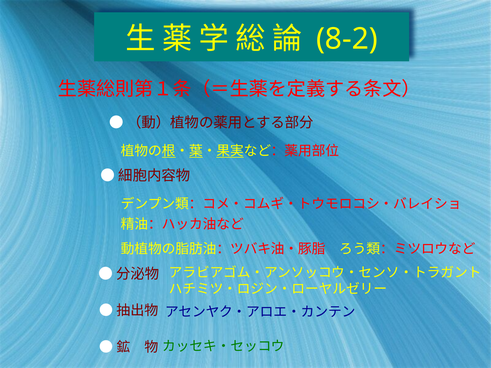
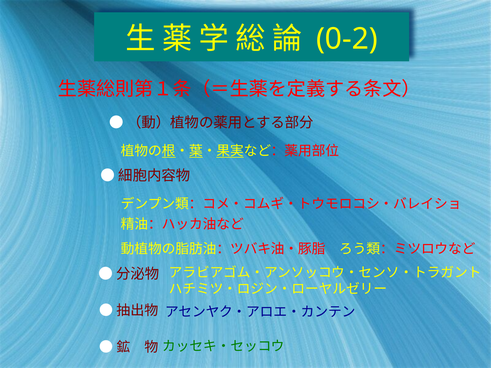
8-2: 8-2 -> 0-2
